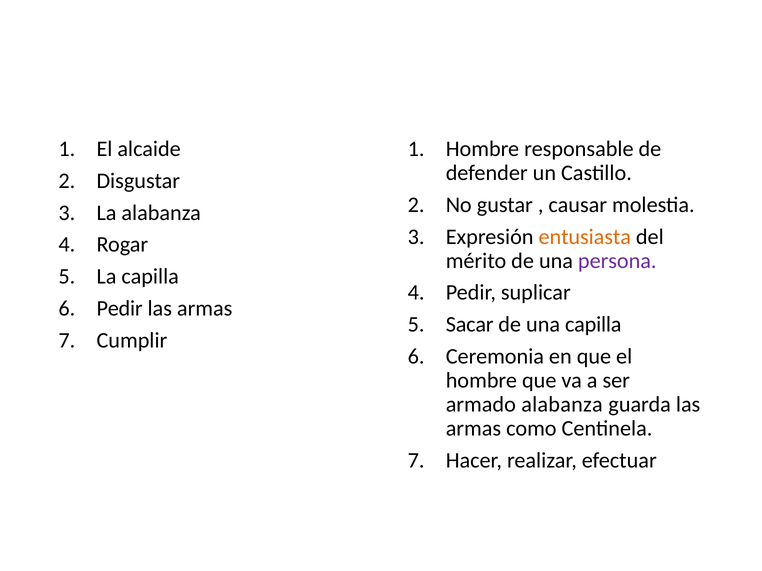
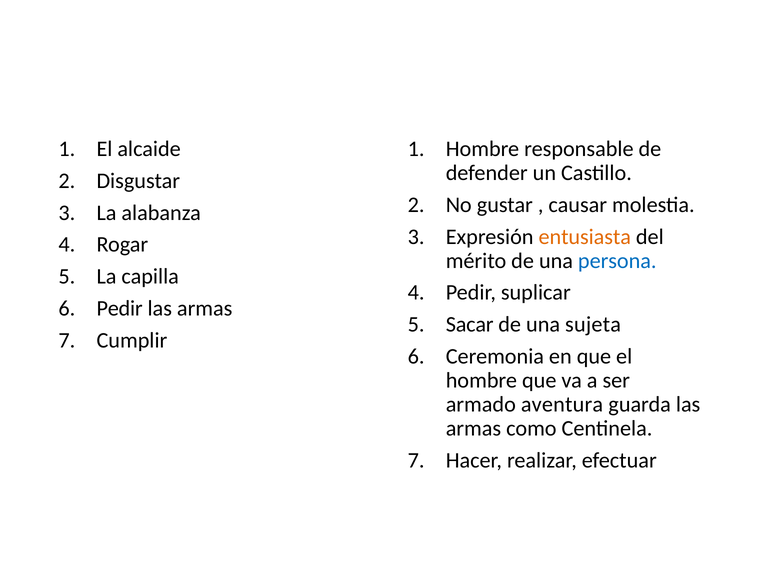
persona colour: purple -> blue
una capilla: capilla -> sujeta
armado alabanza: alabanza -> aventura
